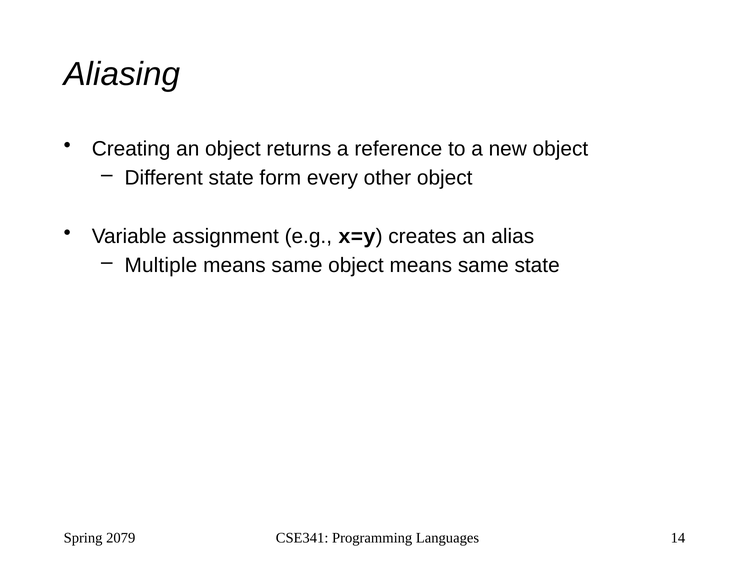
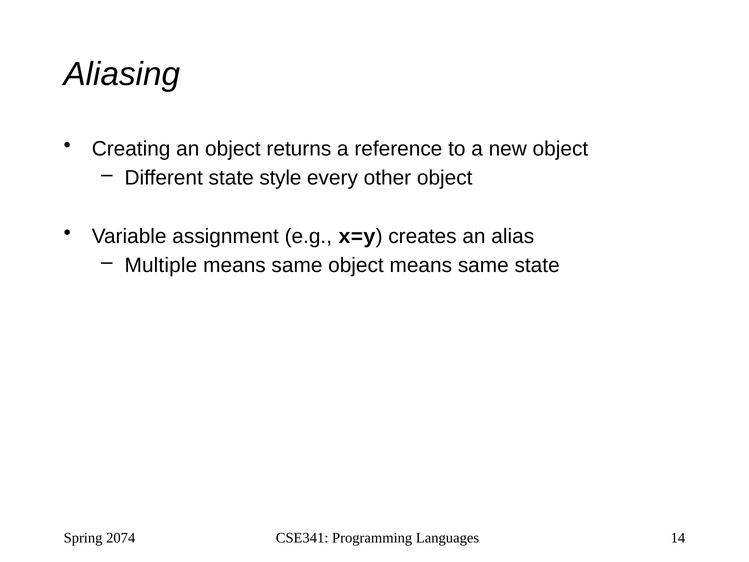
form: form -> style
2079: 2079 -> 2074
